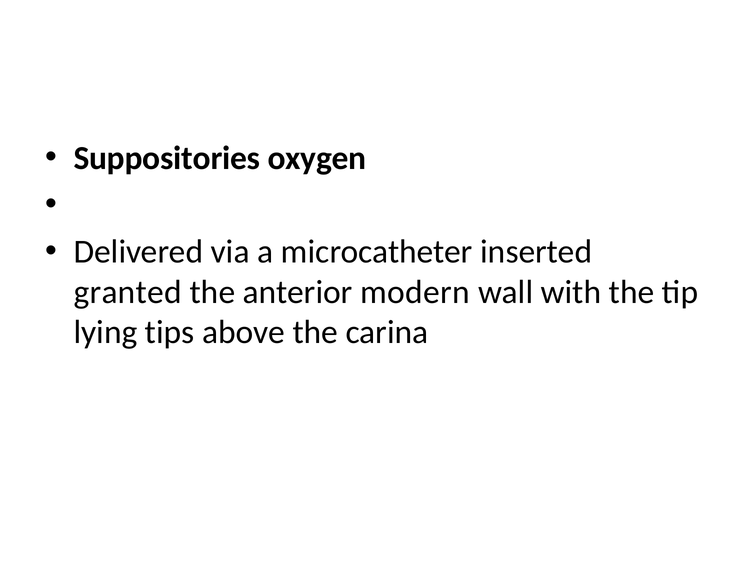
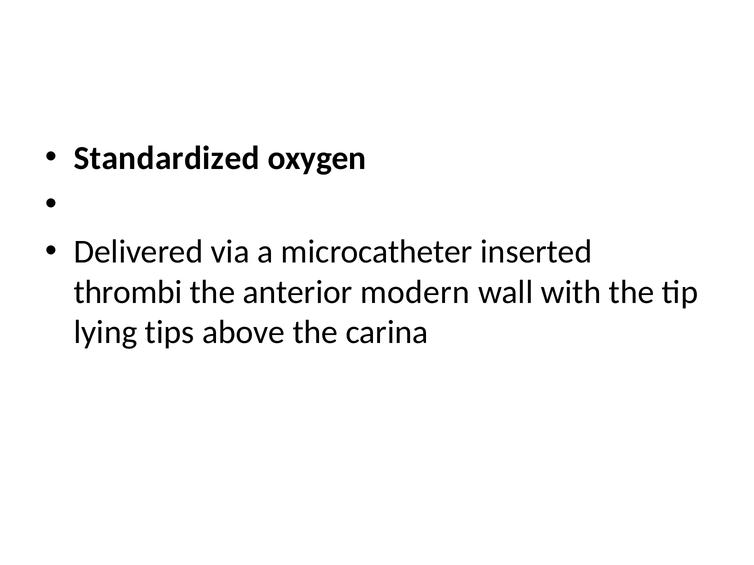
Suppositories: Suppositories -> Standardized
granted: granted -> thrombi
